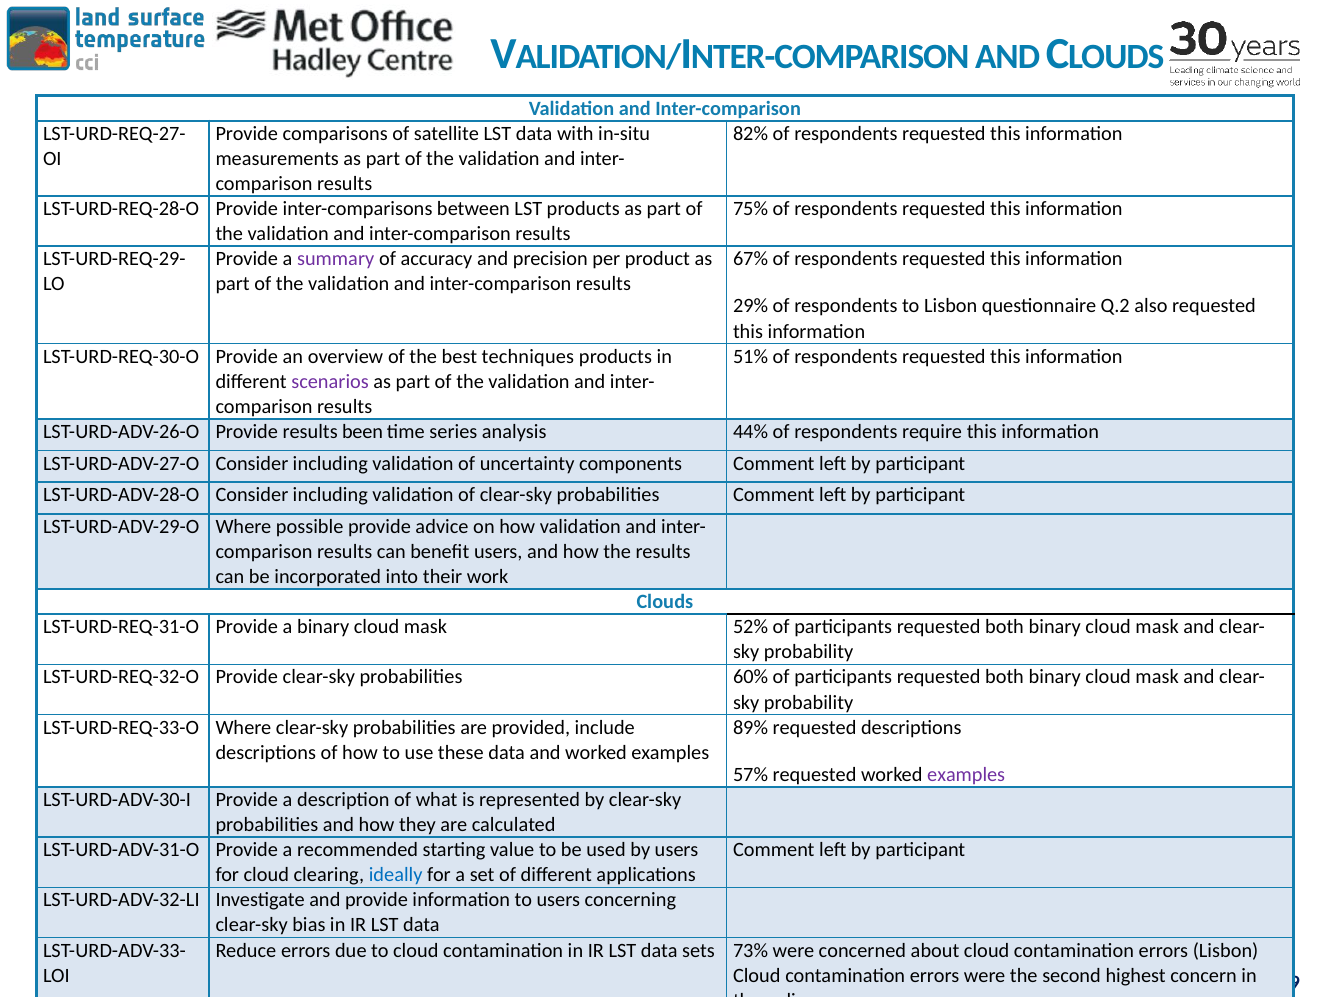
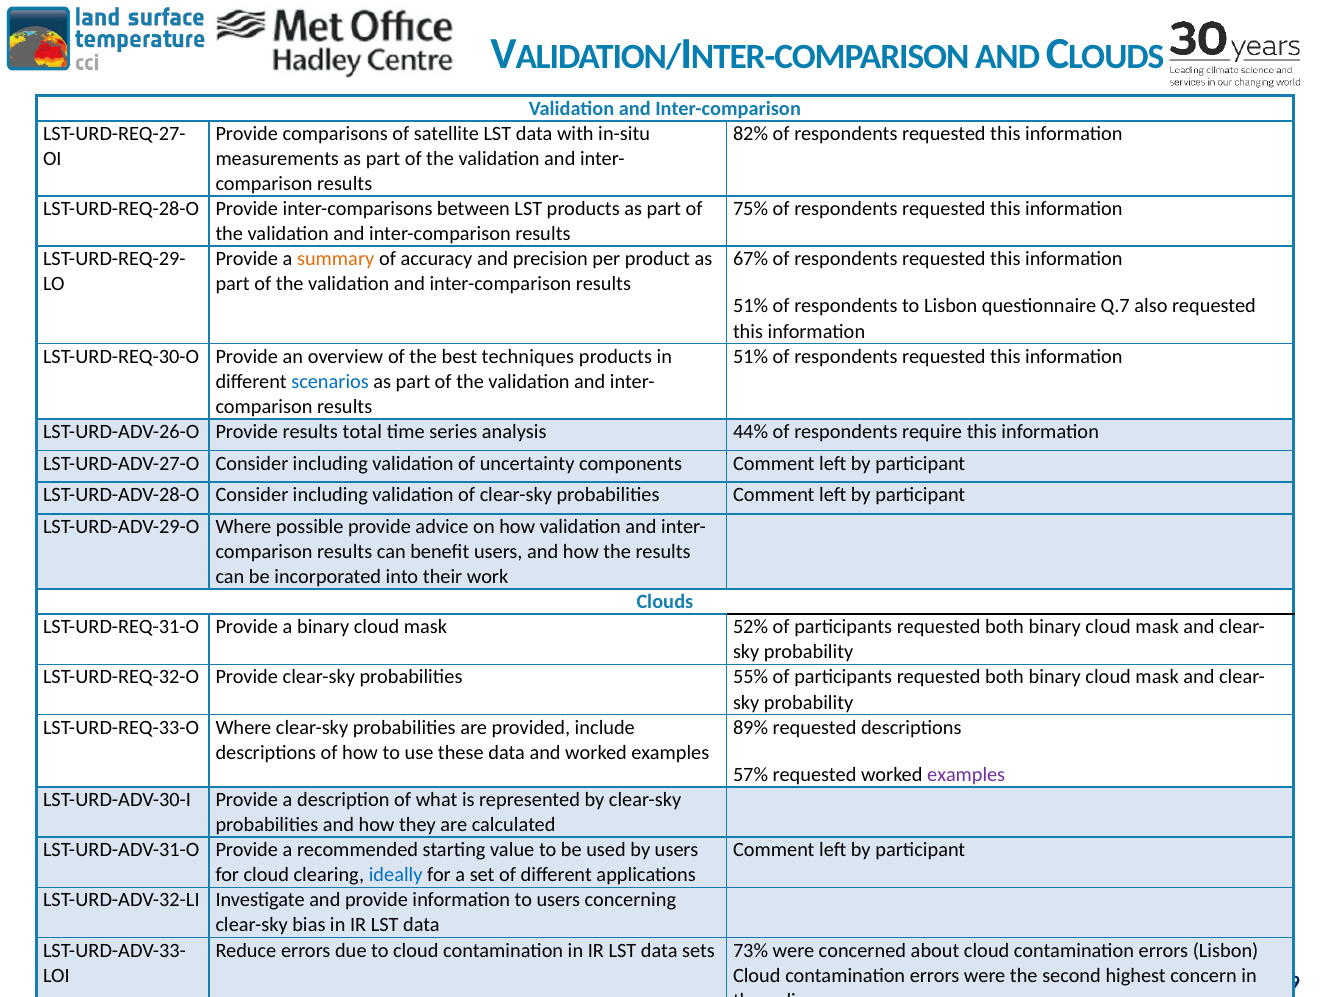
summary colour: purple -> orange
29% at (751, 306): 29% -> 51%
Q.2: Q.2 -> Q.7
scenarios colour: purple -> blue
been: been -> total
60%: 60% -> 55%
